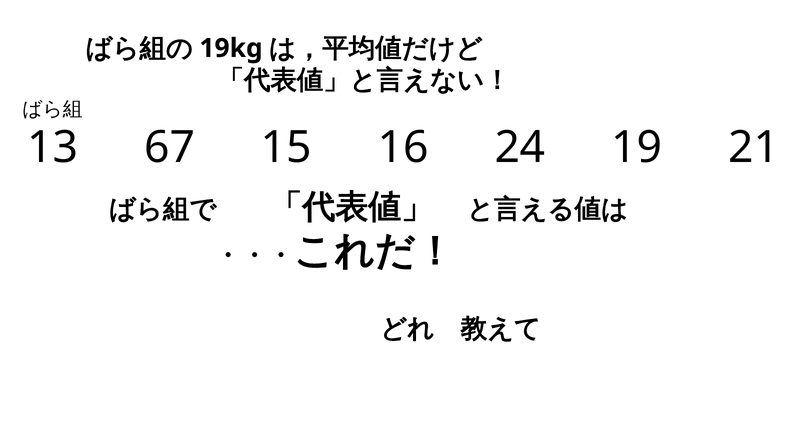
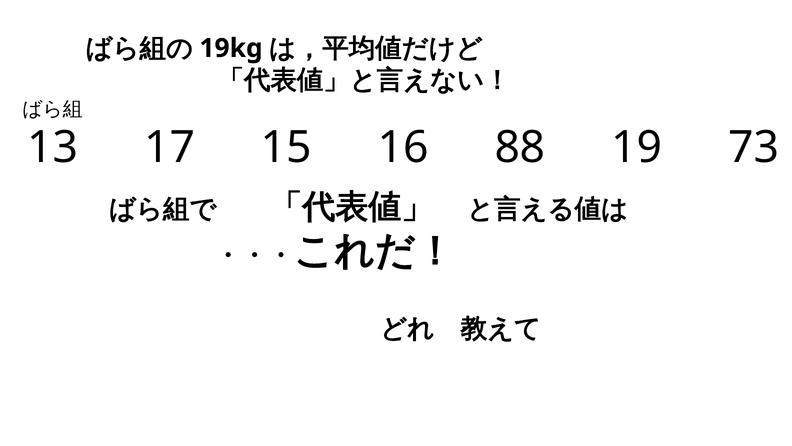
67: 67 -> 17
24: 24 -> 88
21: 21 -> 73
